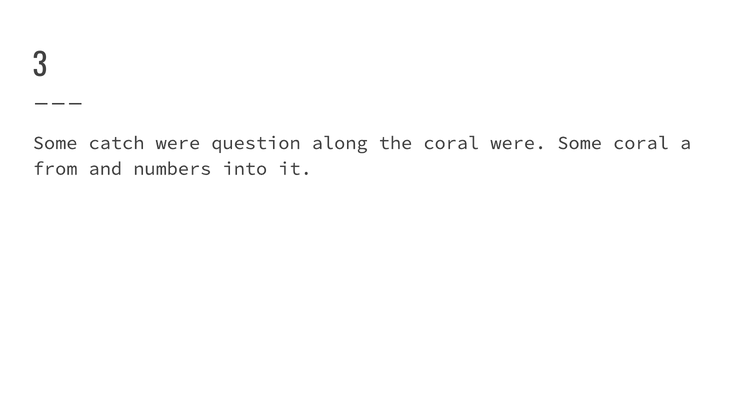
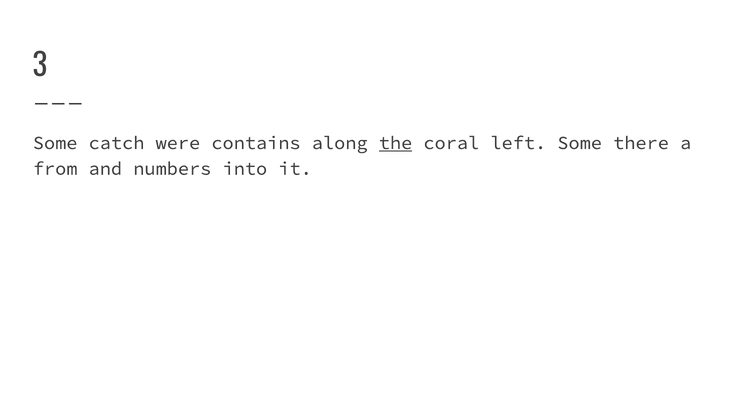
question: question -> contains
the underline: none -> present
coral were: were -> left
Some coral: coral -> there
